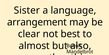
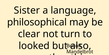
arrangement: arrangement -> philosophical
best: best -> turn
almost: almost -> looked
